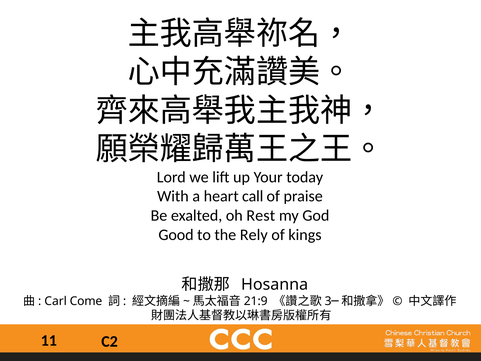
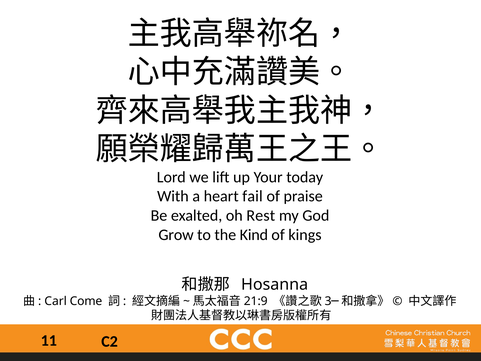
call: call -> fail
Good: Good -> Grow
Rely: Rely -> Kind
